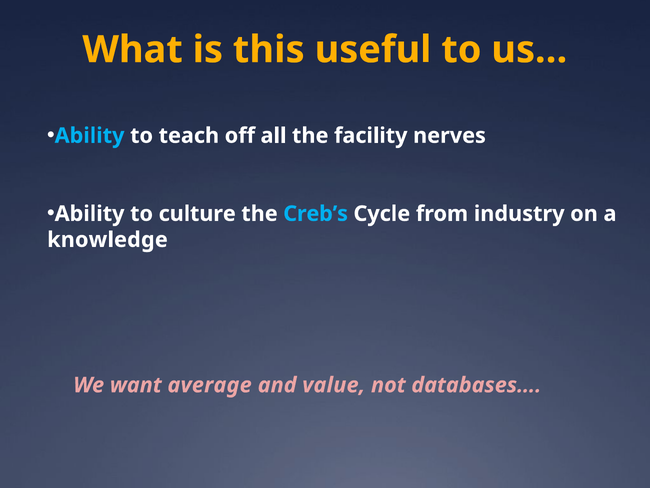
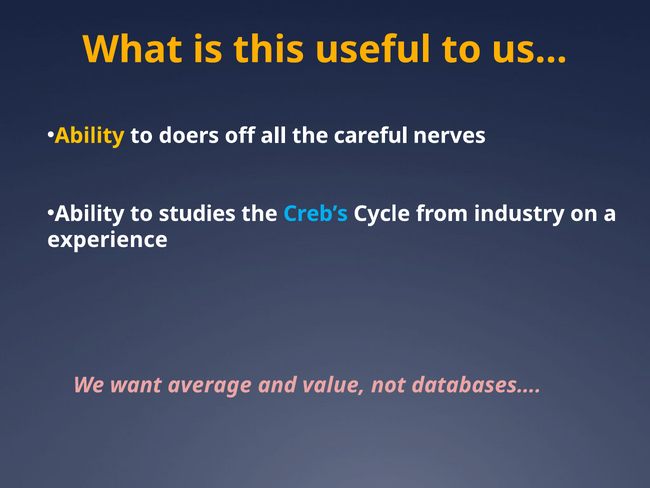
Ability at (90, 136) colour: light blue -> yellow
teach: teach -> doers
facility: facility -> careful
culture: culture -> studies
knowledge: knowledge -> experience
